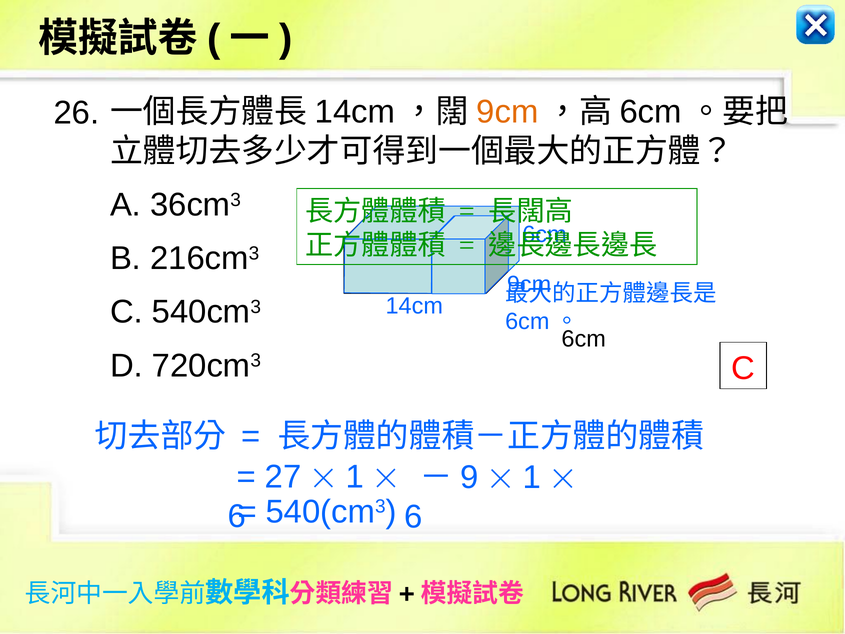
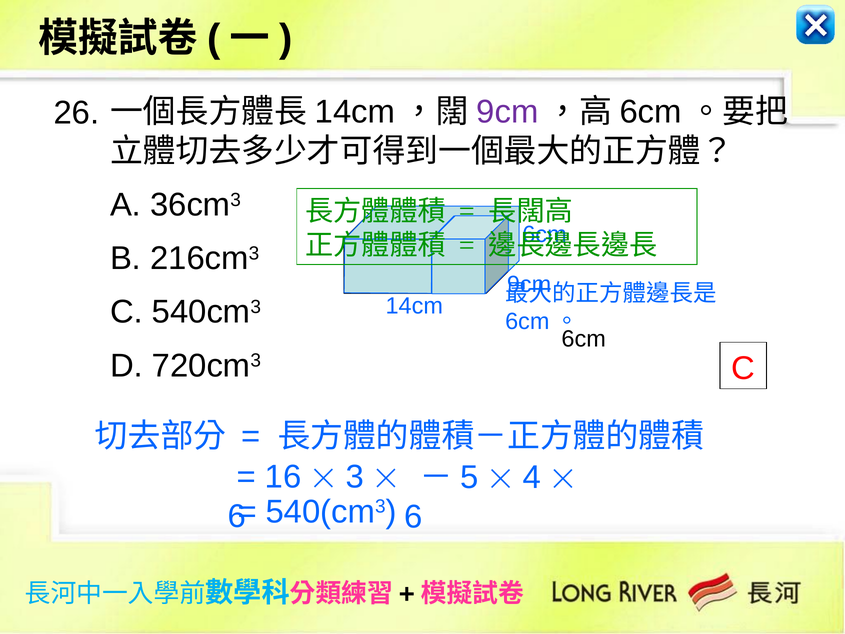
9cm at (507, 112) colour: orange -> purple
27: 27 -> 16
1 at (355, 477): 1 -> 3
9: 9 -> 5
1 at (532, 477): 1 -> 4
